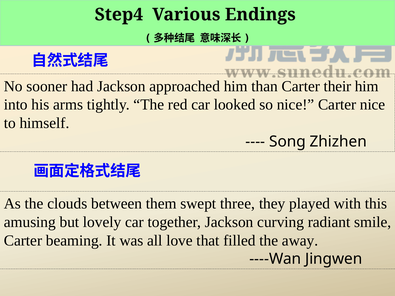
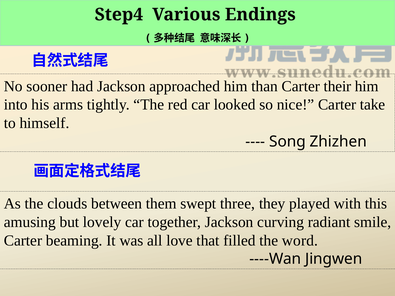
Carter nice: nice -> take
away: away -> word
